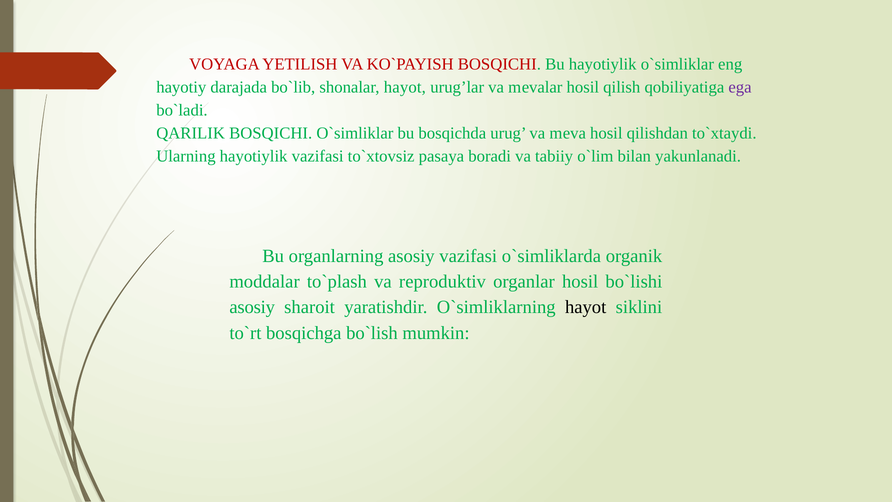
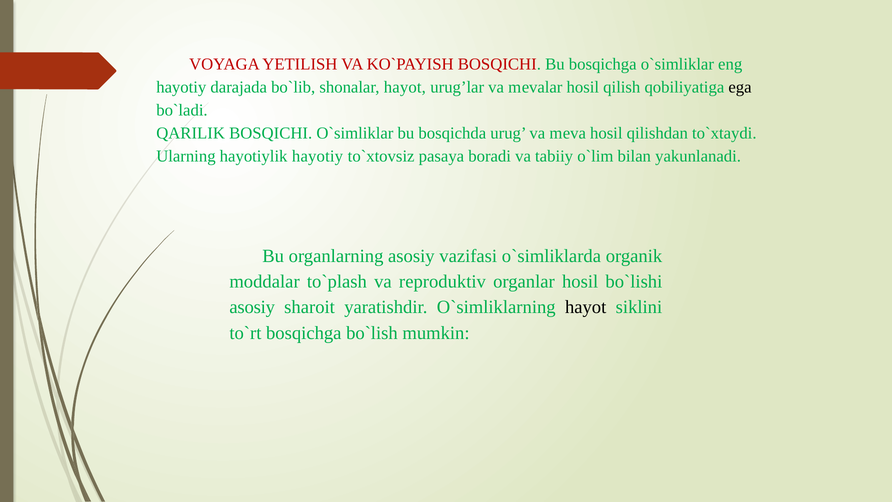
Bu hayotiylik: hayotiylik -> bosqichga
ega colour: purple -> black
hayotiylik vazifasi: vazifasi -> hayotiy
